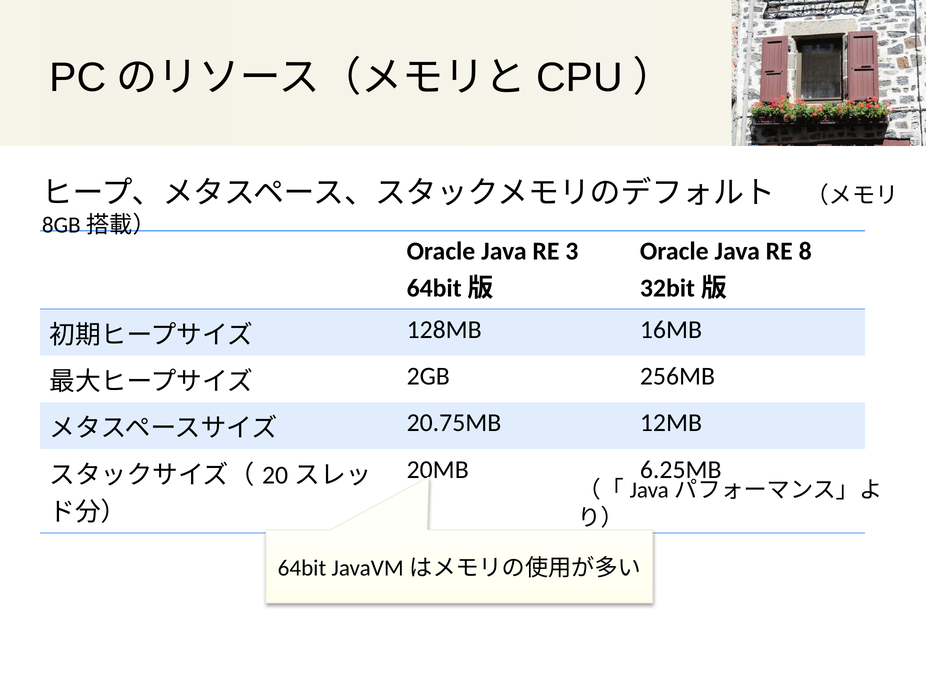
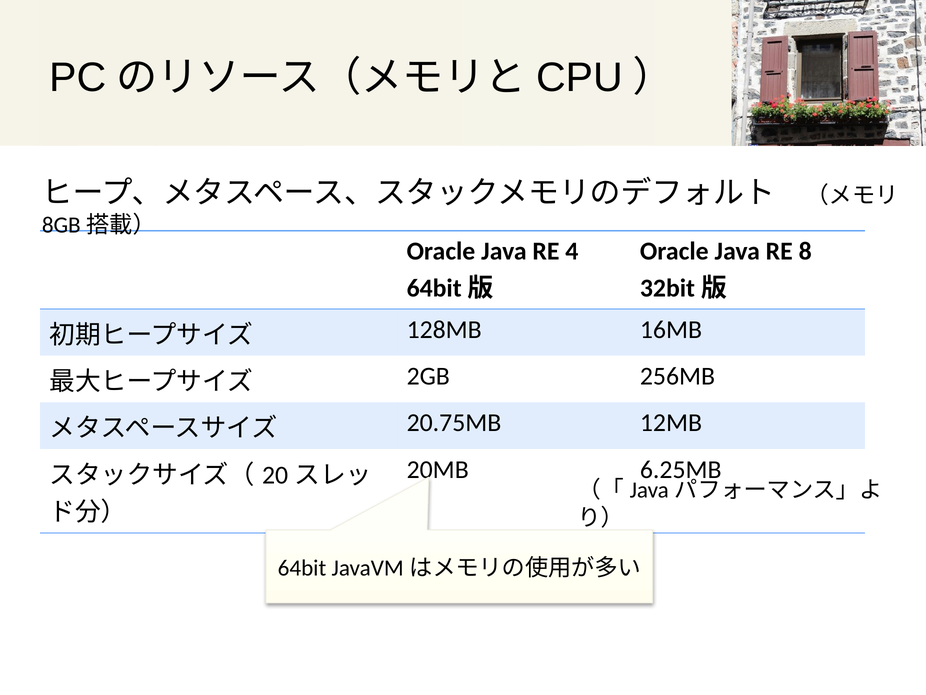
3: 3 -> 4
